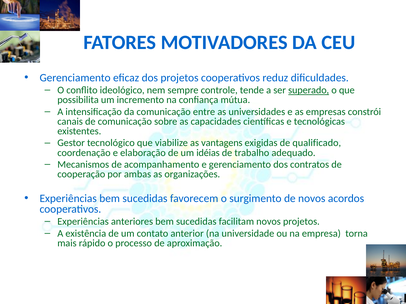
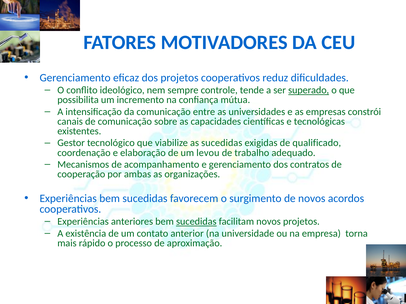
as vantagens: vantagens -> sucedidas
idéias: idéias -> levou
sucedidas at (196, 222) underline: none -> present
